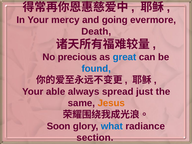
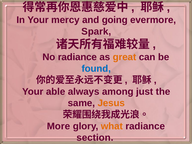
Death: Death -> Spark
No precious: precious -> radiance
great colour: blue -> orange
spread: spread -> among
Soon: Soon -> More
what colour: blue -> orange
